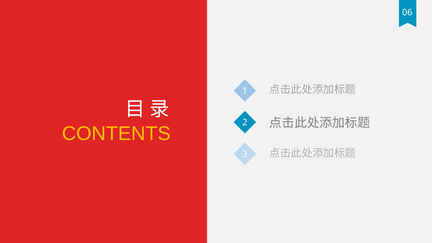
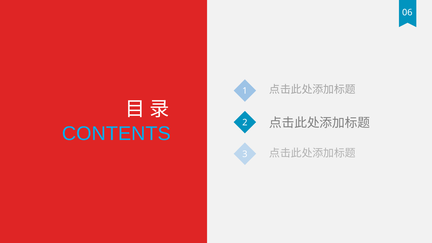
CONTENTS colour: yellow -> light blue
